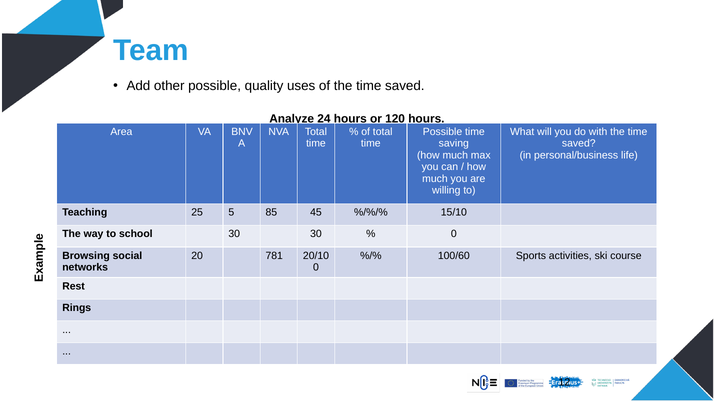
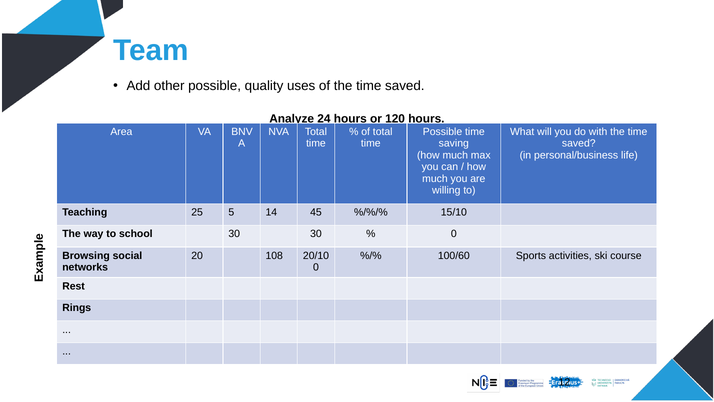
85: 85 -> 14
781: 781 -> 108
